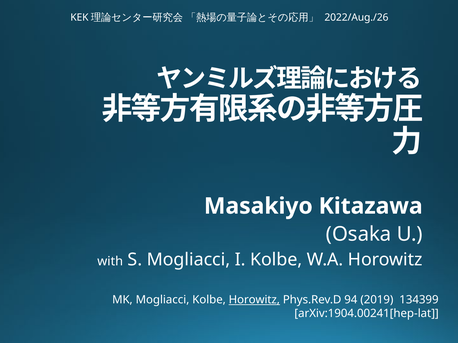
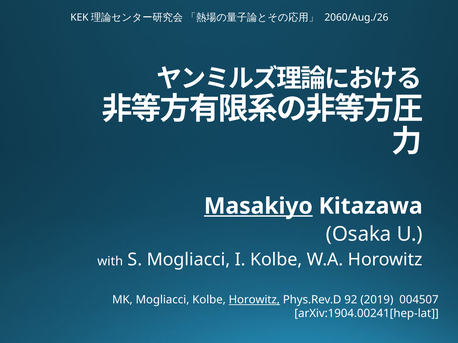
2022/Aug./26: 2022/Aug./26 -> 2060/Aug./26
Masakiyo underline: none -> present
94: 94 -> 92
134399: 134399 -> 004507
